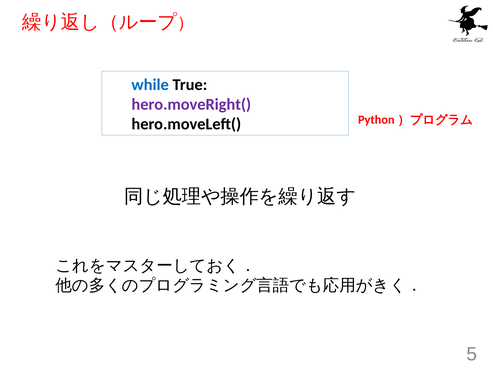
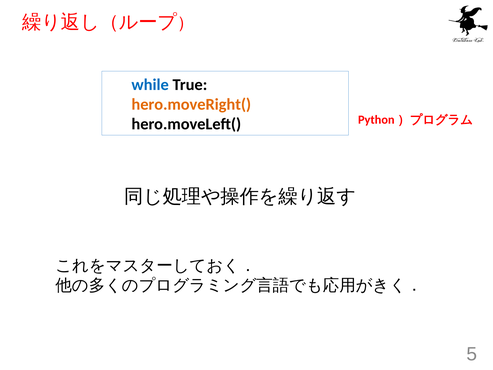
hero.moveRight( colour: purple -> orange
